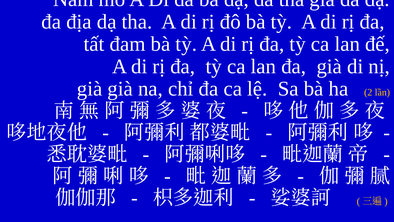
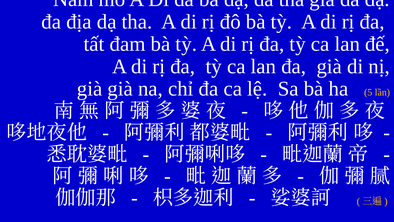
2: 2 -> 5
